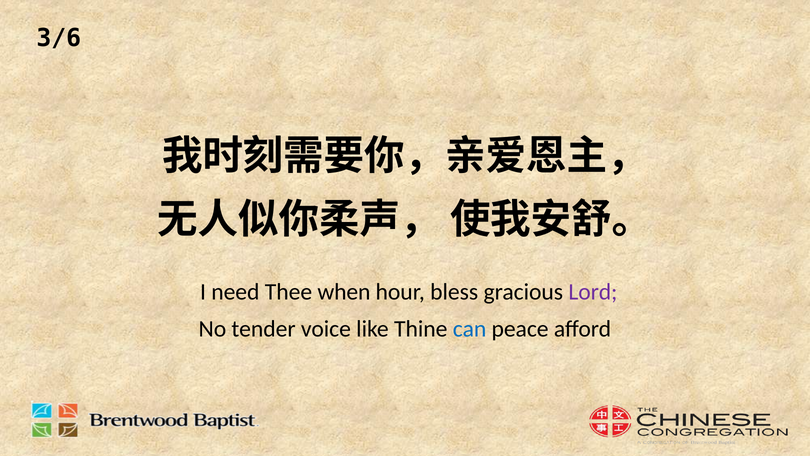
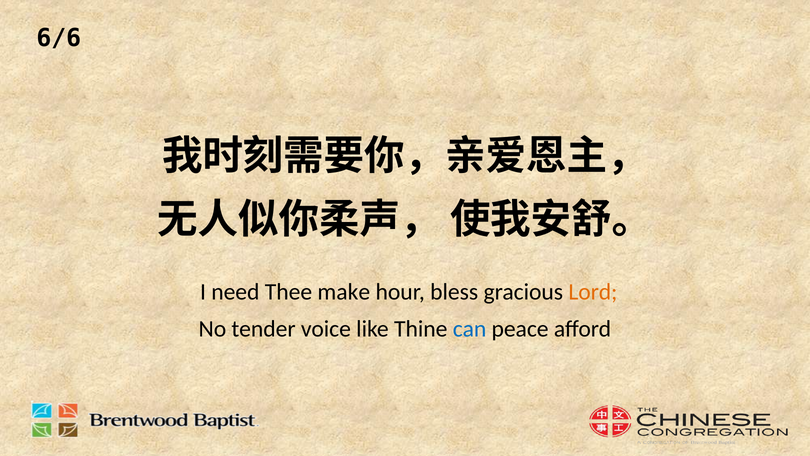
3/6: 3/6 -> 6/6
when: when -> make
Lord colour: purple -> orange
